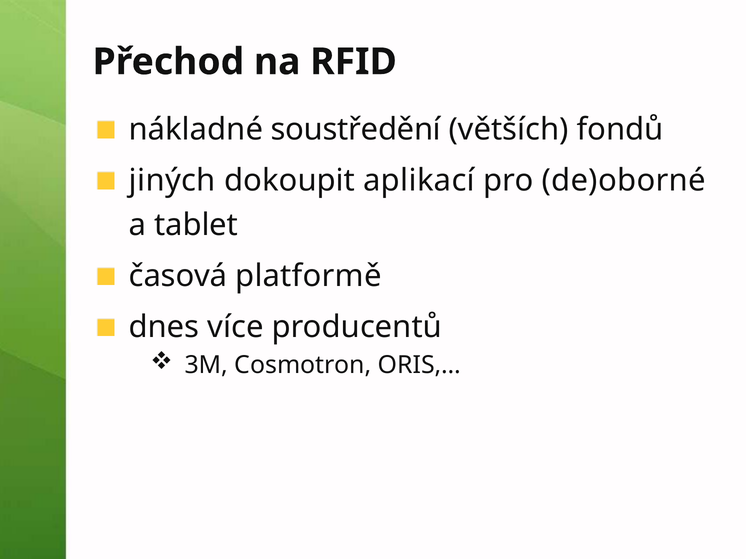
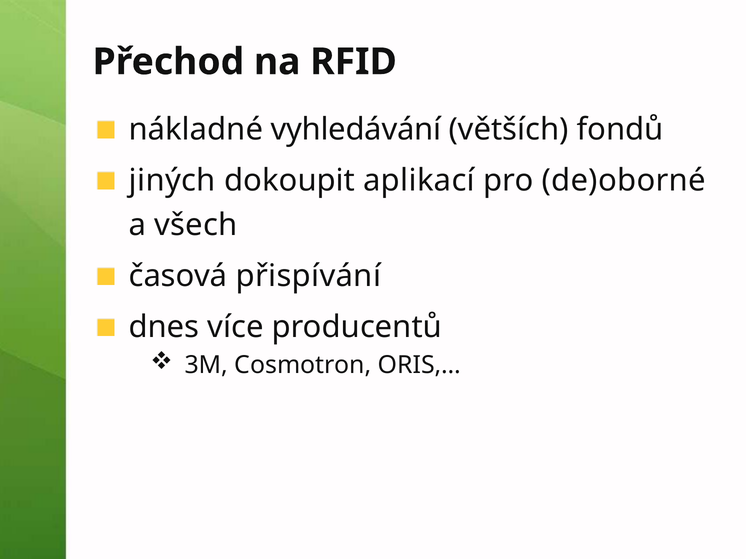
soustředění: soustředění -> vyhledávání
tablet: tablet -> všech
platformě: platformě -> přispívání
